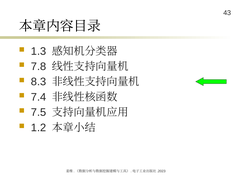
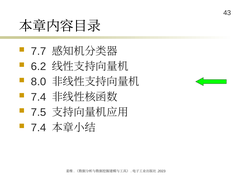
1.3: 1.3 -> 7.7
7.8: 7.8 -> 6.2
8.3: 8.3 -> 8.0
1.2 at (39, 128): 1.2 -> 7.4
